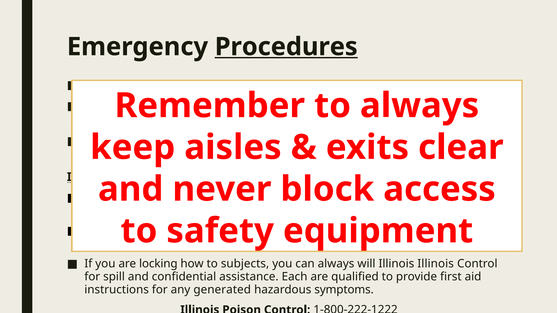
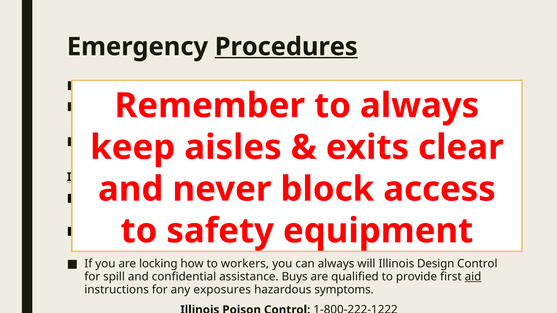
subjects: subjects -> workers
Illinois Illinois: Illinois -> Design
Each: Each -> Buys
aid underline: none -> present
any generated: generated -> exposures
